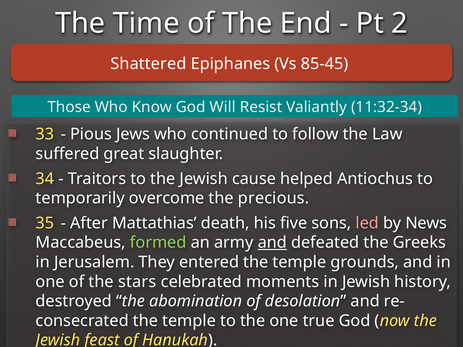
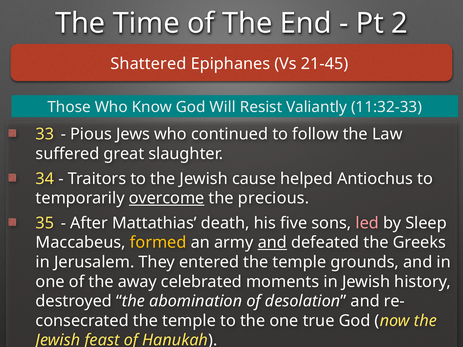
85-45: 85-45 -> 21-45
11:32-34: 11:32-34 -> 11:32-33
overcome underline: none -> present
News: News -> Sleep
formed colour: light green -> yellow
stars: stars -> away
